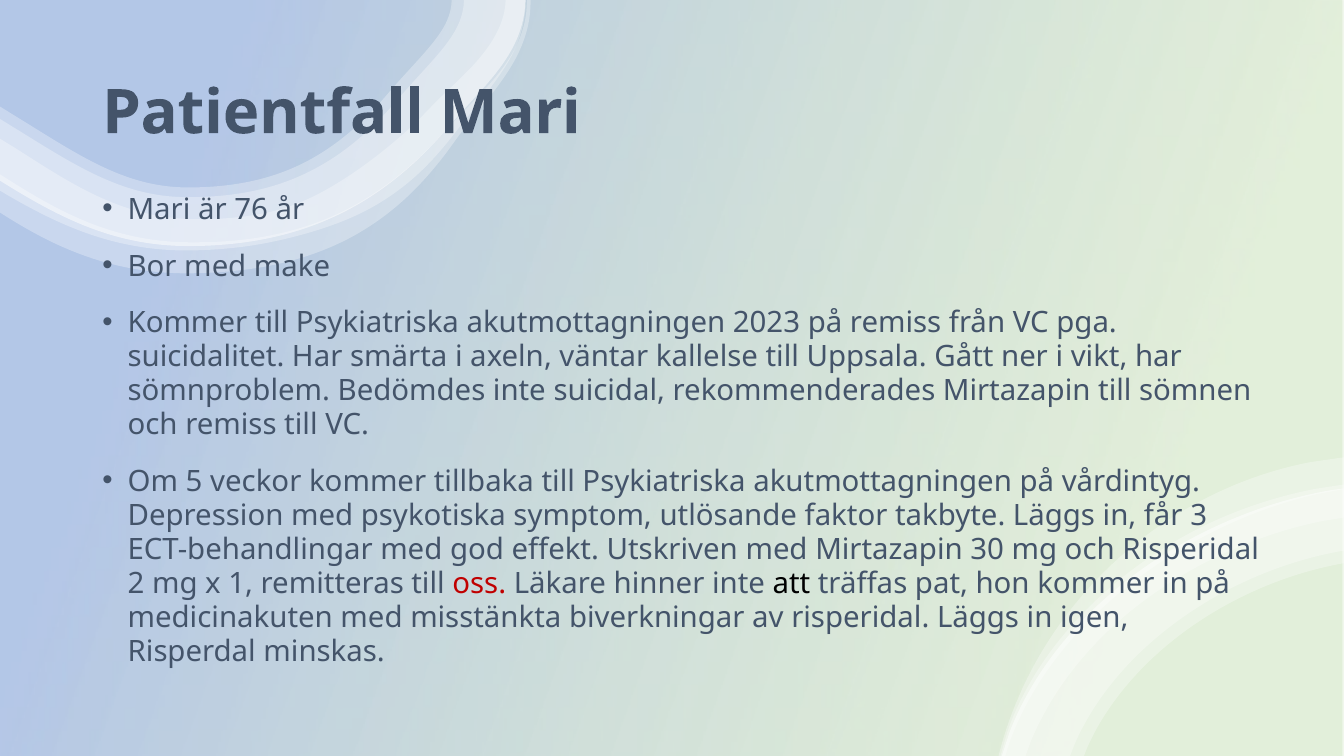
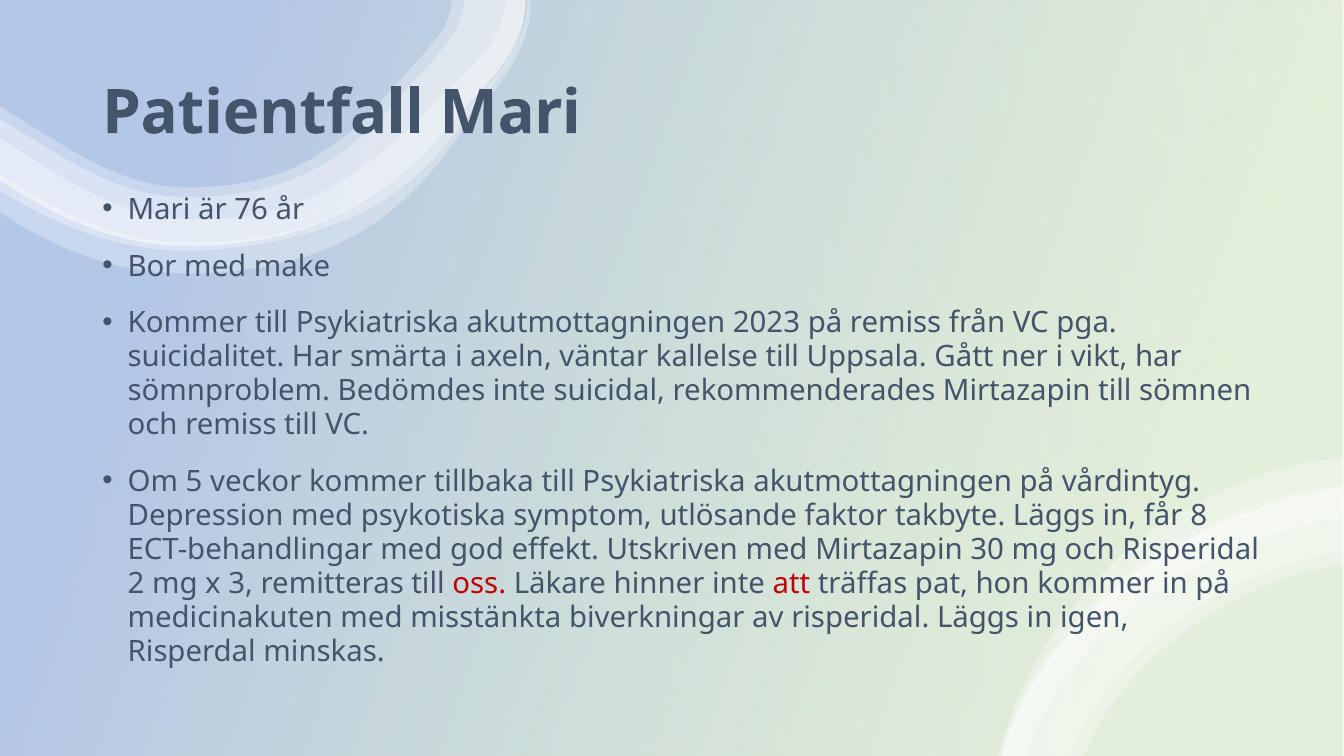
3: 3 -> 8
1: 1 -> 3
att colour: black -> red
